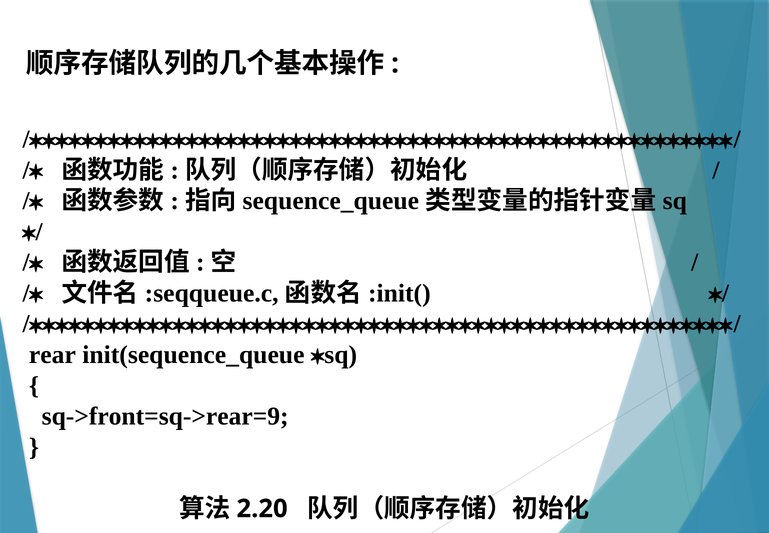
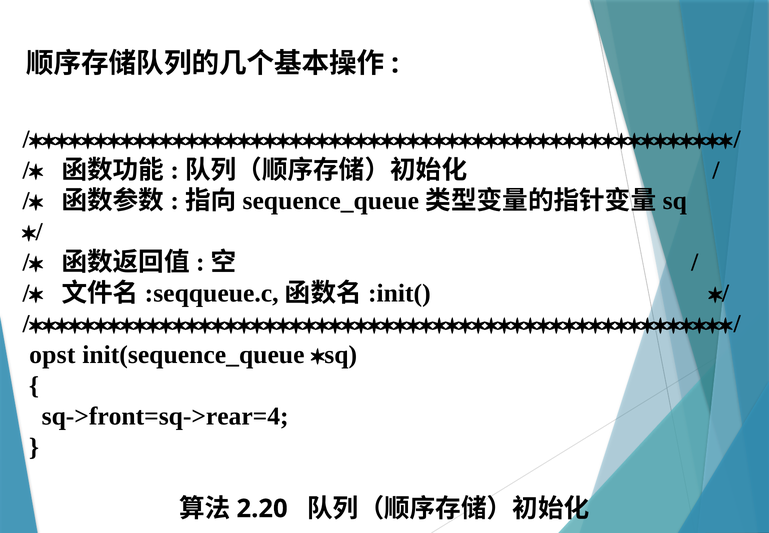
rear: rear -> opst
sq->front=sq->rear=9: sq->front=sq->rear=9 -> sq->front=sq->rear=4
